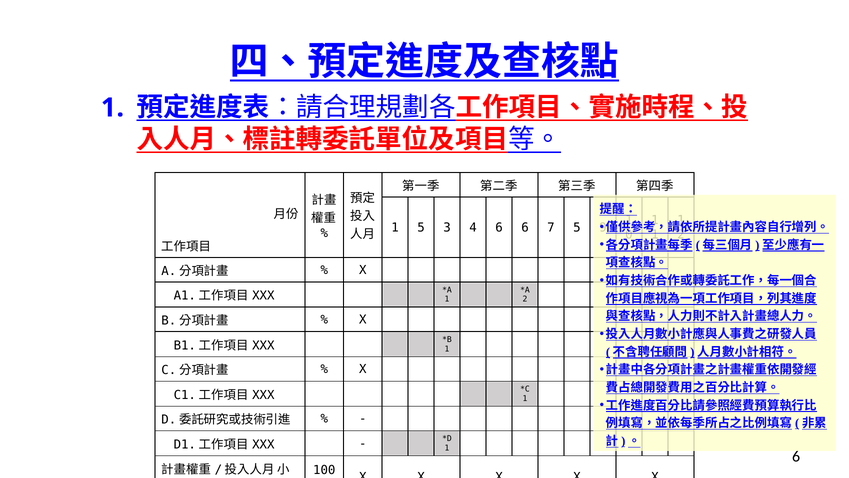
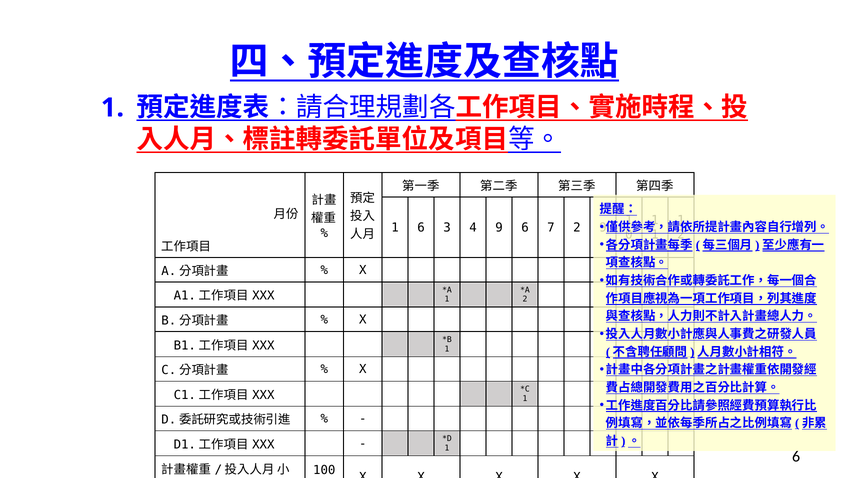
1 5: 5 -> 6
4 6: 6 -> 9
7 5: 5 -> 2
